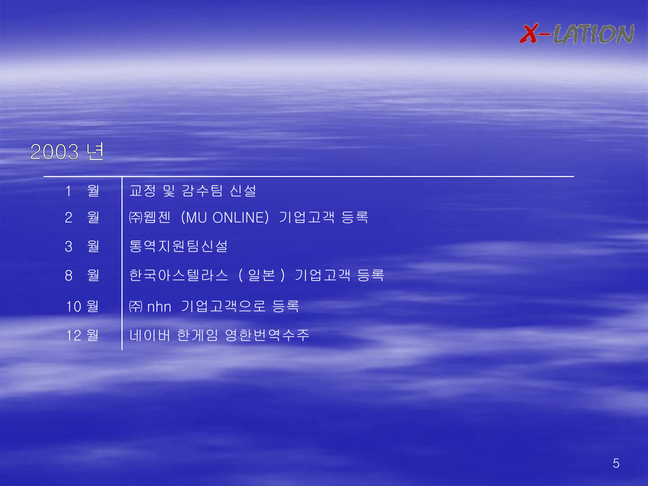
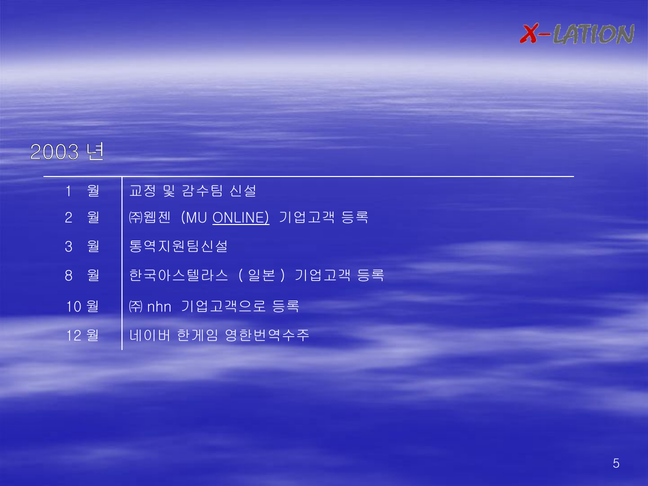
ONLINE underline: none -> present
